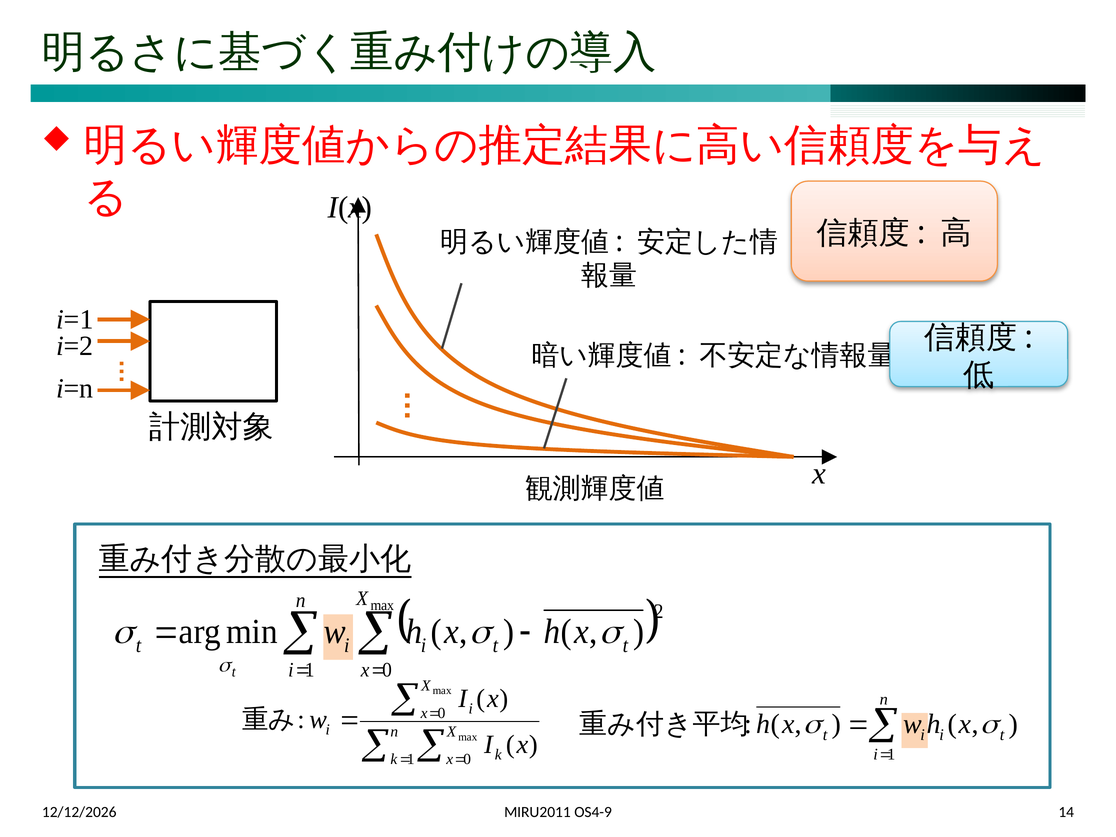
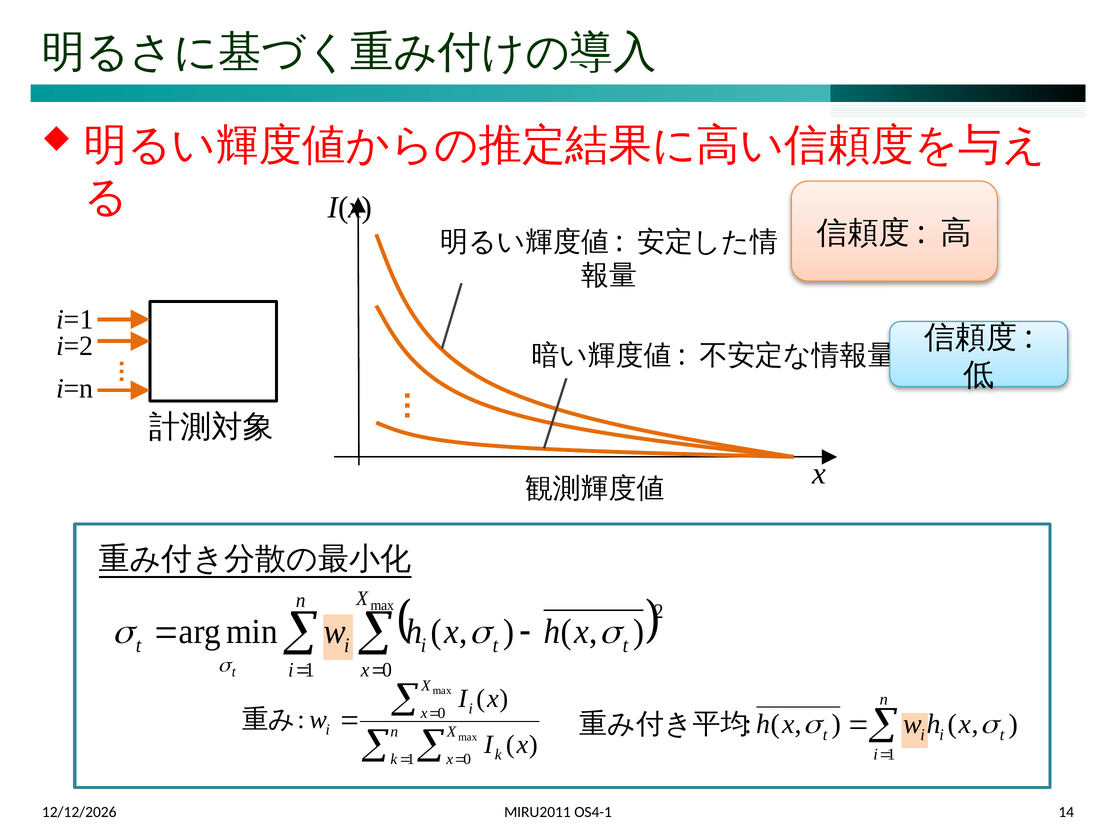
OS4-9: OS4-9 -> OS4-1
